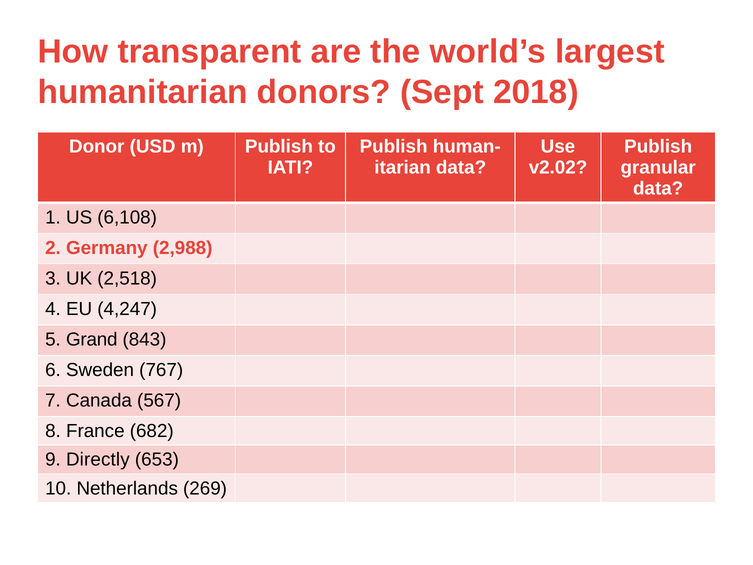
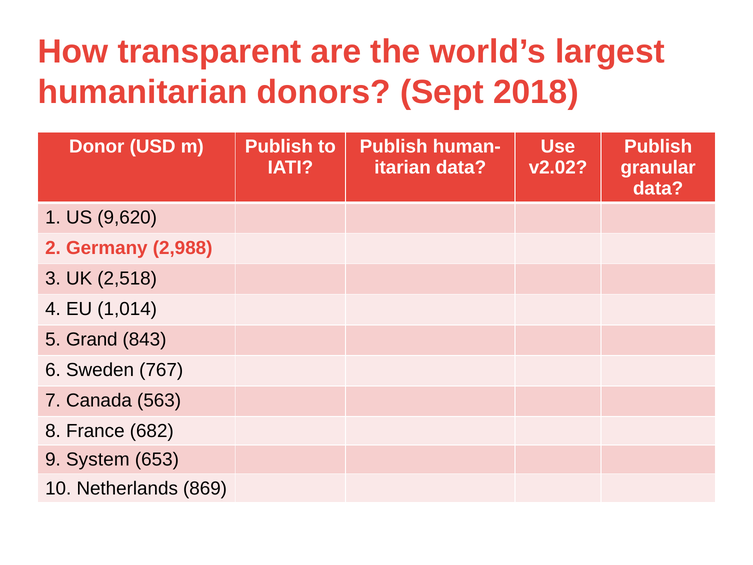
6,108: 6,108 -> 9,620
4,247: 4,247 -> 1,014
567: 567 -> 563
Directly: Directly -> System
269: 269 -> 869
